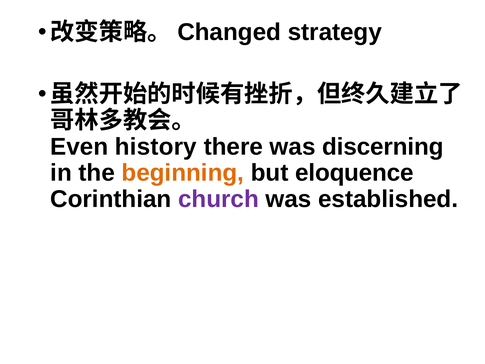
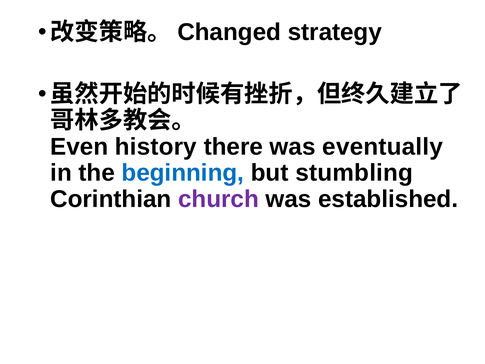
discerning: discerning -> eventually
beginning colour: orange -> blue
eloquence: eloquence -> stumbling
